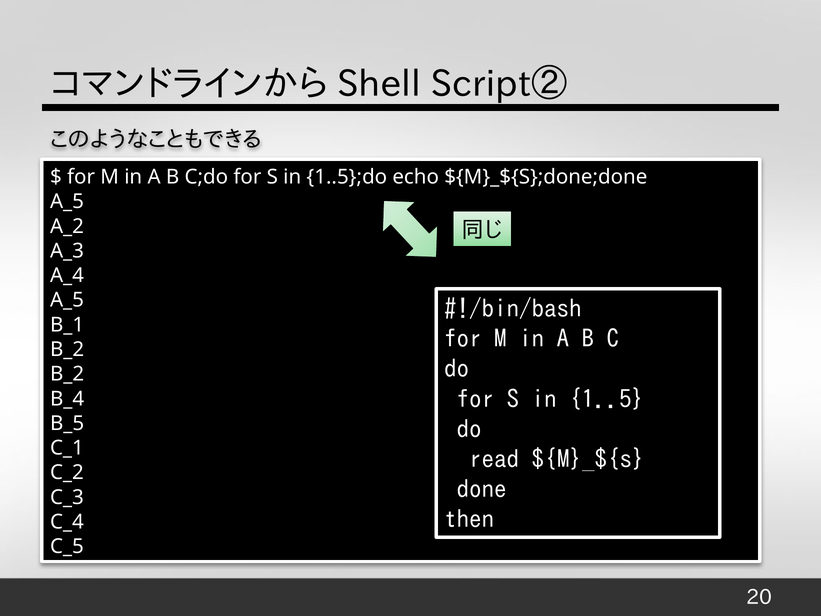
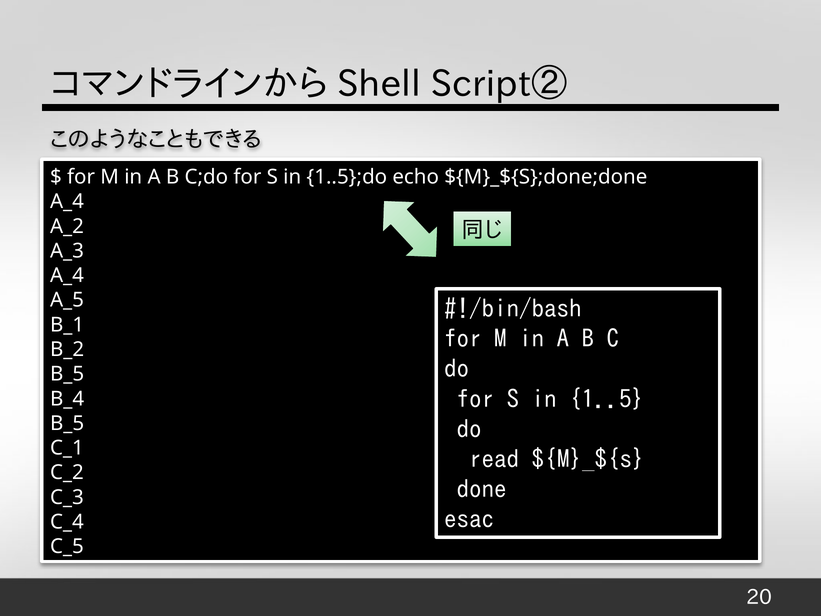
A_5 at (67, 202): A_5 -> A_4
B_2 at (67, 374): B_2 -> B_5
then: then -> esac
